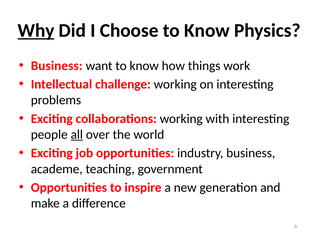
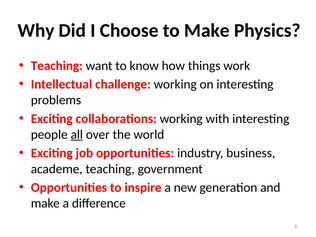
Why underline: present -> none
Choose to Know: Know -> Make
Business at (57, 66): Business -> Teaching
